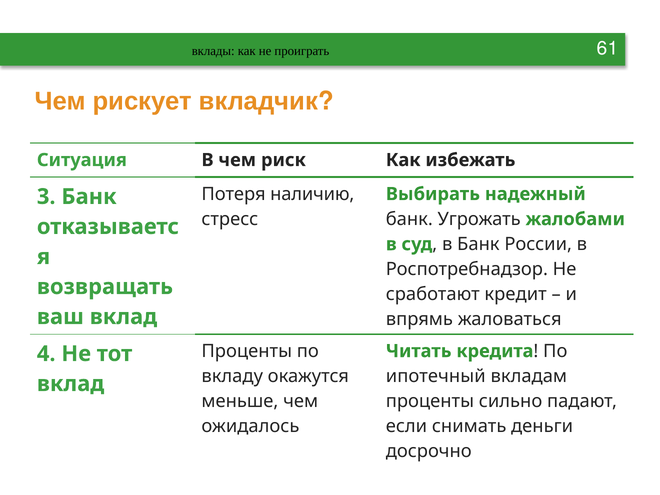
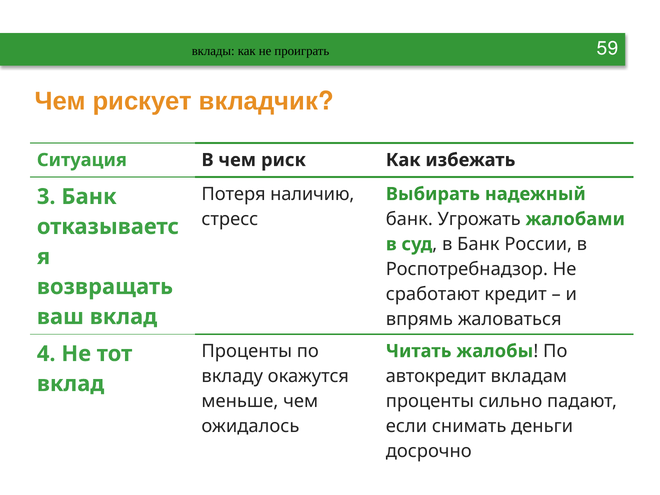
61: 61 -> 59
кредита: кредита -> жалобы
ипотечный: ипотечный -> автокредит
